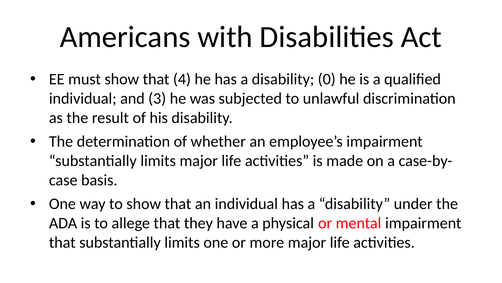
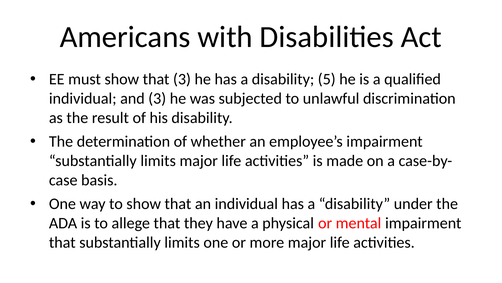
that 4: 4 -> 3
0: 0 -> 5
